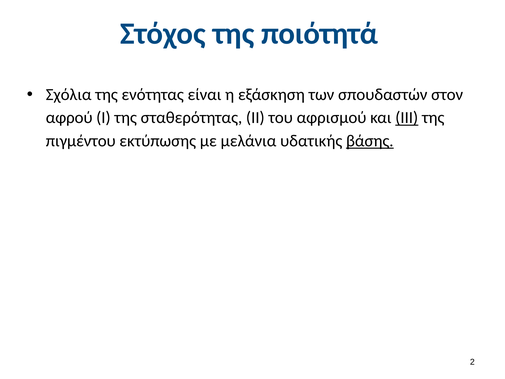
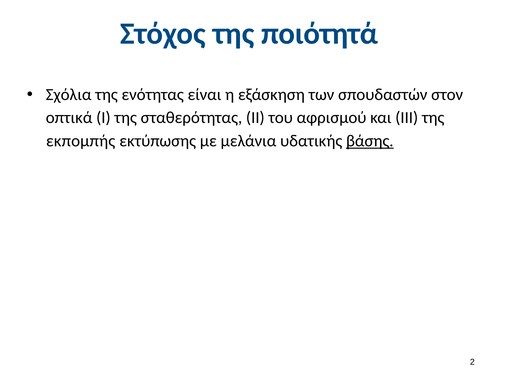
αφρού: αφρού -> οπτικά
ΙΙΙ underline: present -> none
πιγμέντου: πιγμέντου -> εκπομπής
